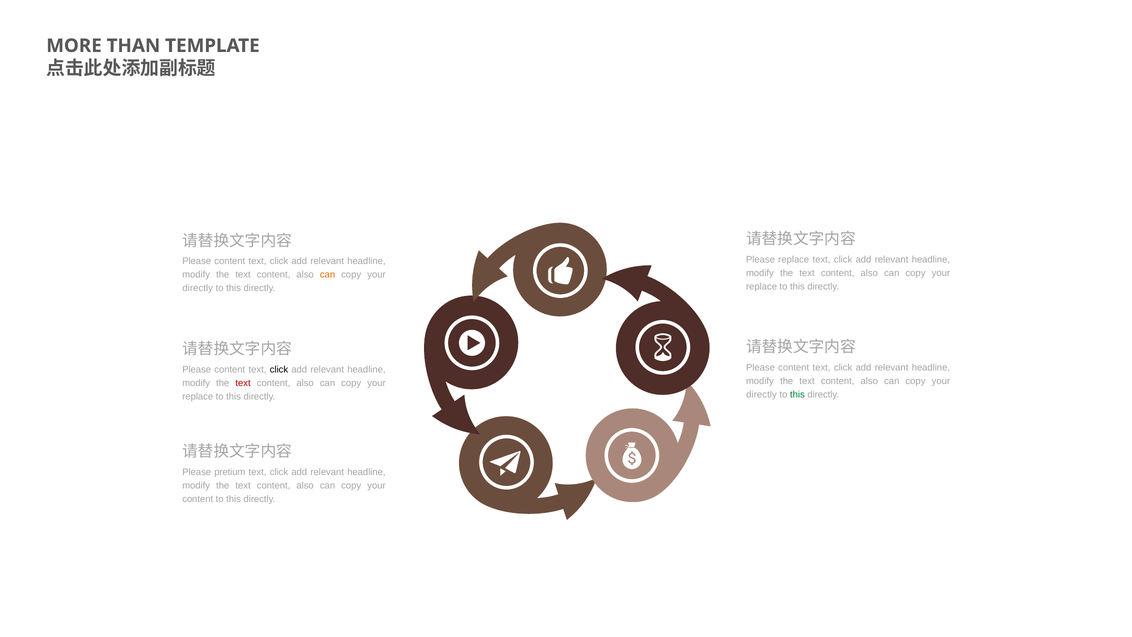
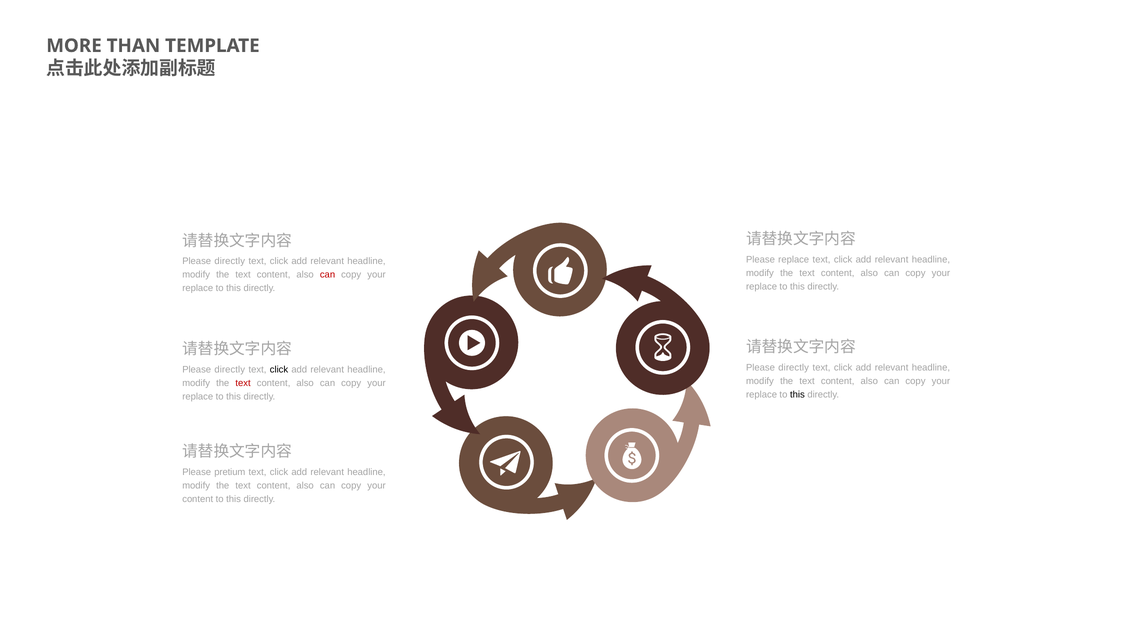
content at (230, 261): content -> directly
can at (328, 275) colour: orange -> red
directly at (198, 288): directly -> replace
content at (794, 368): content -> directly
content at (230, 369): content -> directly
directly at (762, 395): directly -> replace
this at (797, 395) colour: green -> black
